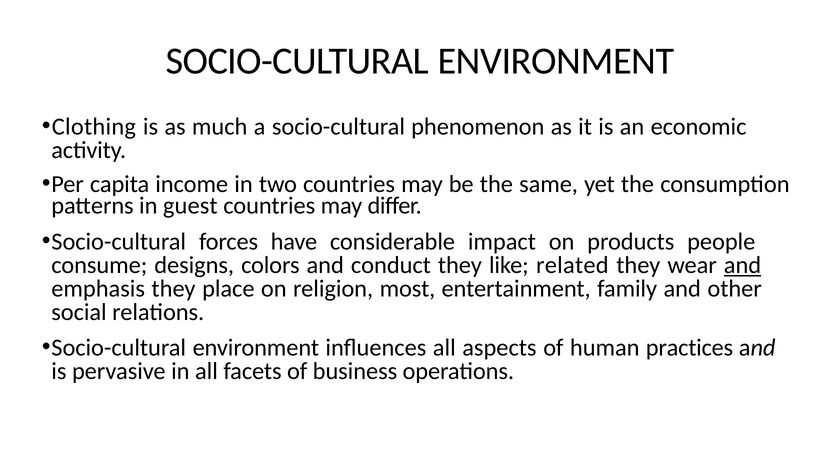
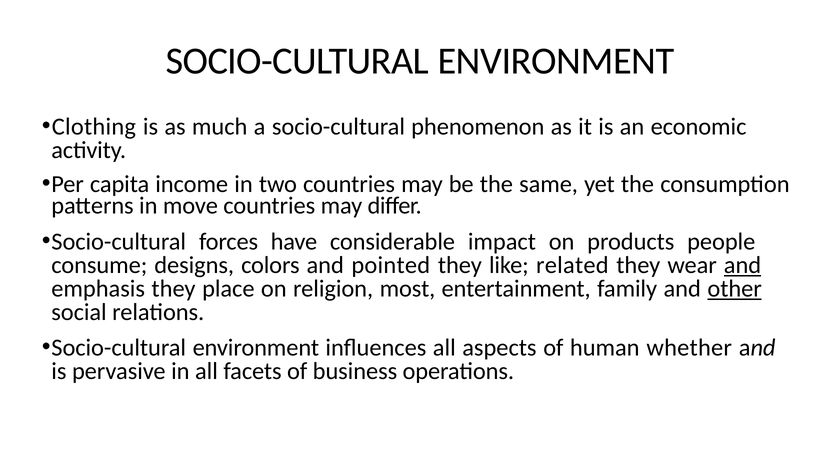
guest: guest -> move
conduct: conduct -> pointed
other underline: none -> present
practices: practices -> whether
